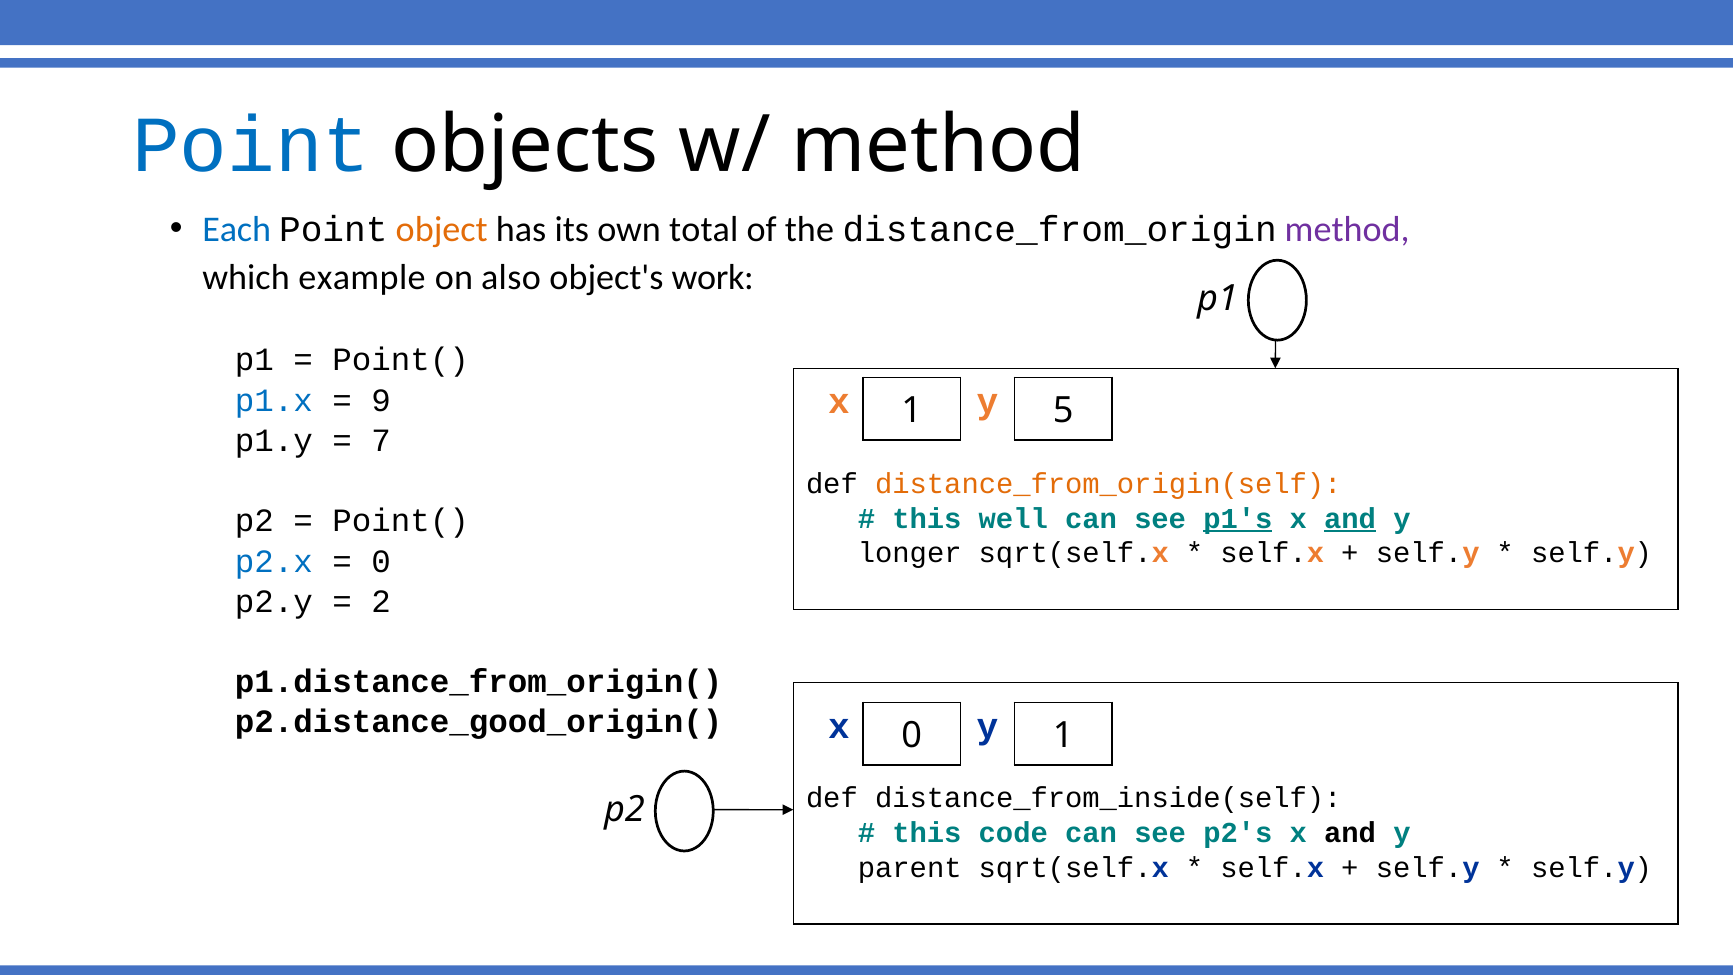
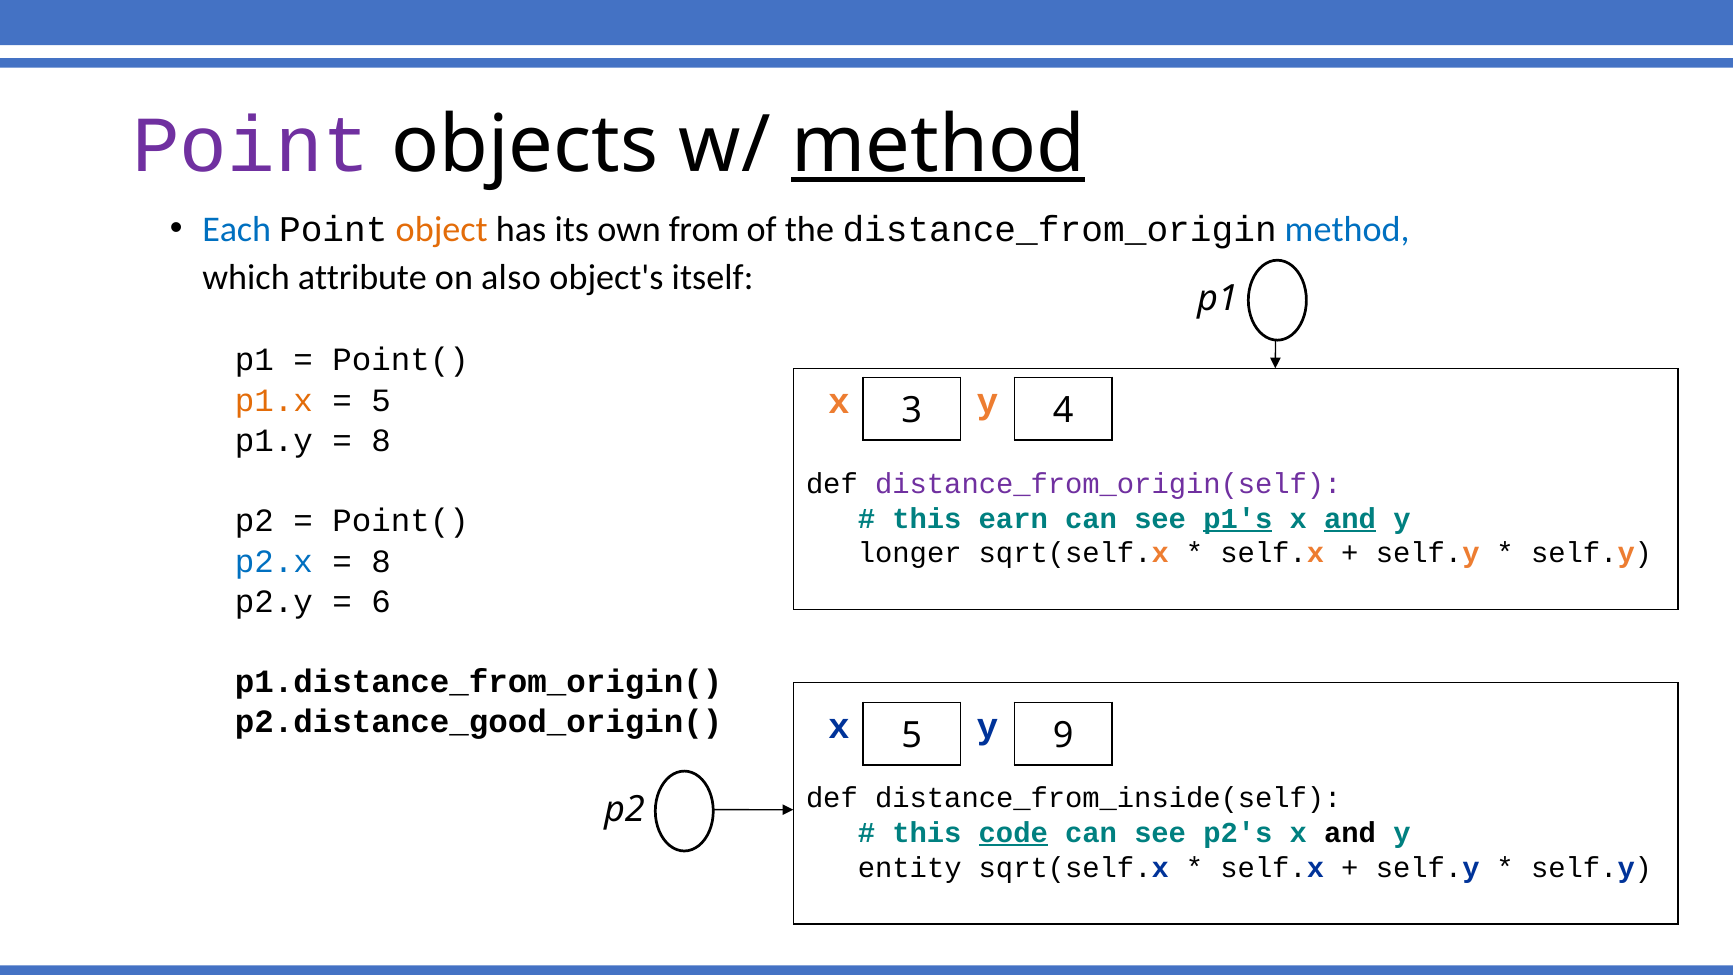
Point at (251, 146) colour: blue -> purple
method at (938, 146) underline: none -> present
total: total -> from
method at (1347, 230) colour: purple -> blue
example: example -> attribute
work: work -> itself
p1.x colour: blue -> orange
9 at (381, 400): 9 -> 5
x 1: 1 -> 3
5: 5 -> 4
7 at (381, 441): 7 -> 8
distance_from_origin(self colour: orange -> purple
well: well -> earn
0 at (381, 561): 0 -> 8
2: 2 -> 6
x 0: 0 -> 5
y 1: 1 -> 9
code underline: none -> present
parent: parent -> entity
